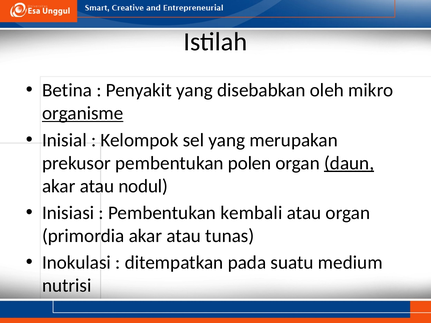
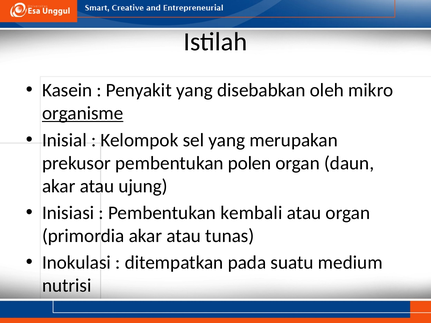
Betina: Betina -> Kasein
daun underline: present -> none
nodul: nodul -> ujung
